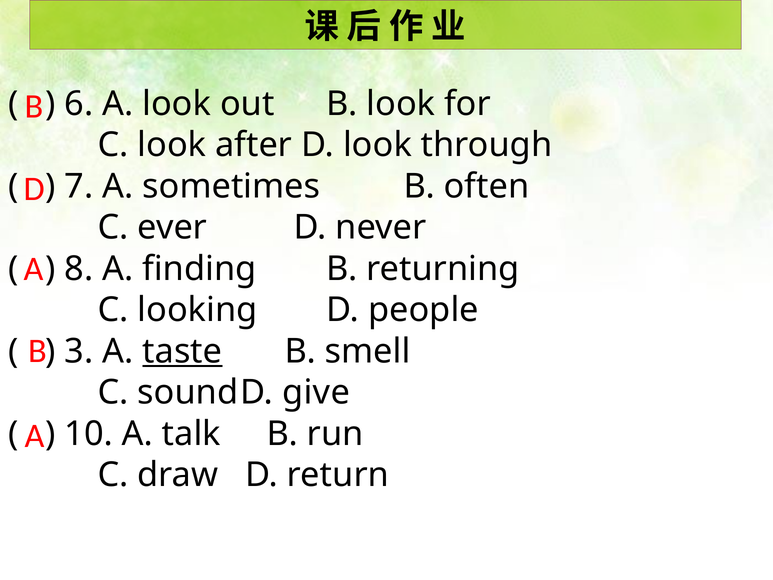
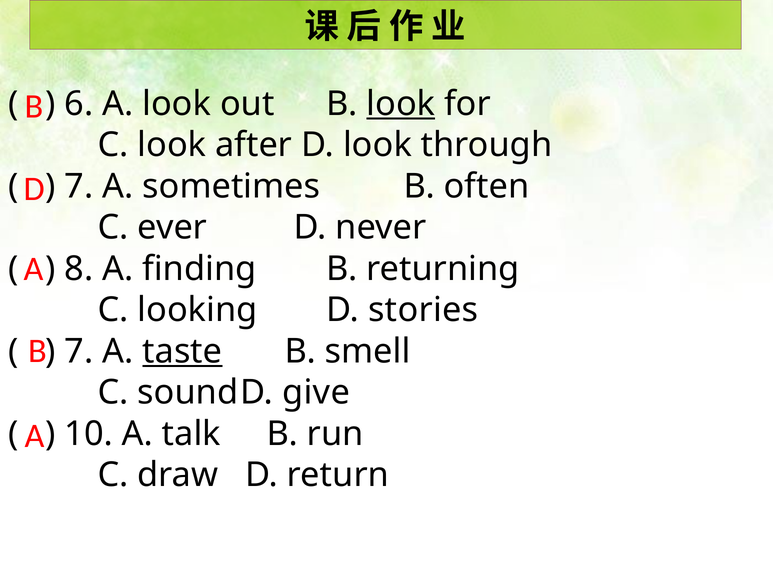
look at (401, 104) underline: none -> present
people: people -> stories
3 at (79, 351): 3 -> 7
